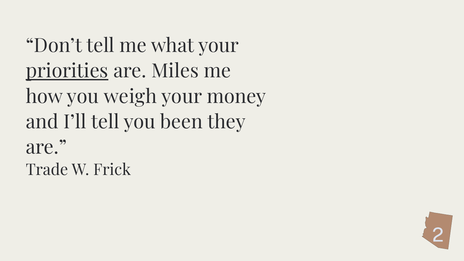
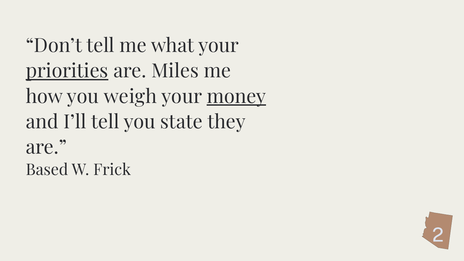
money underline: none -> present
been: been -> state
Trade: Trade -> Based
